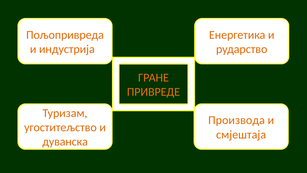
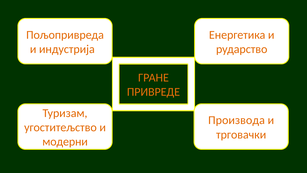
смјештаја: смјештаја -> трговачки
дуванска: дуванска -> модерни
